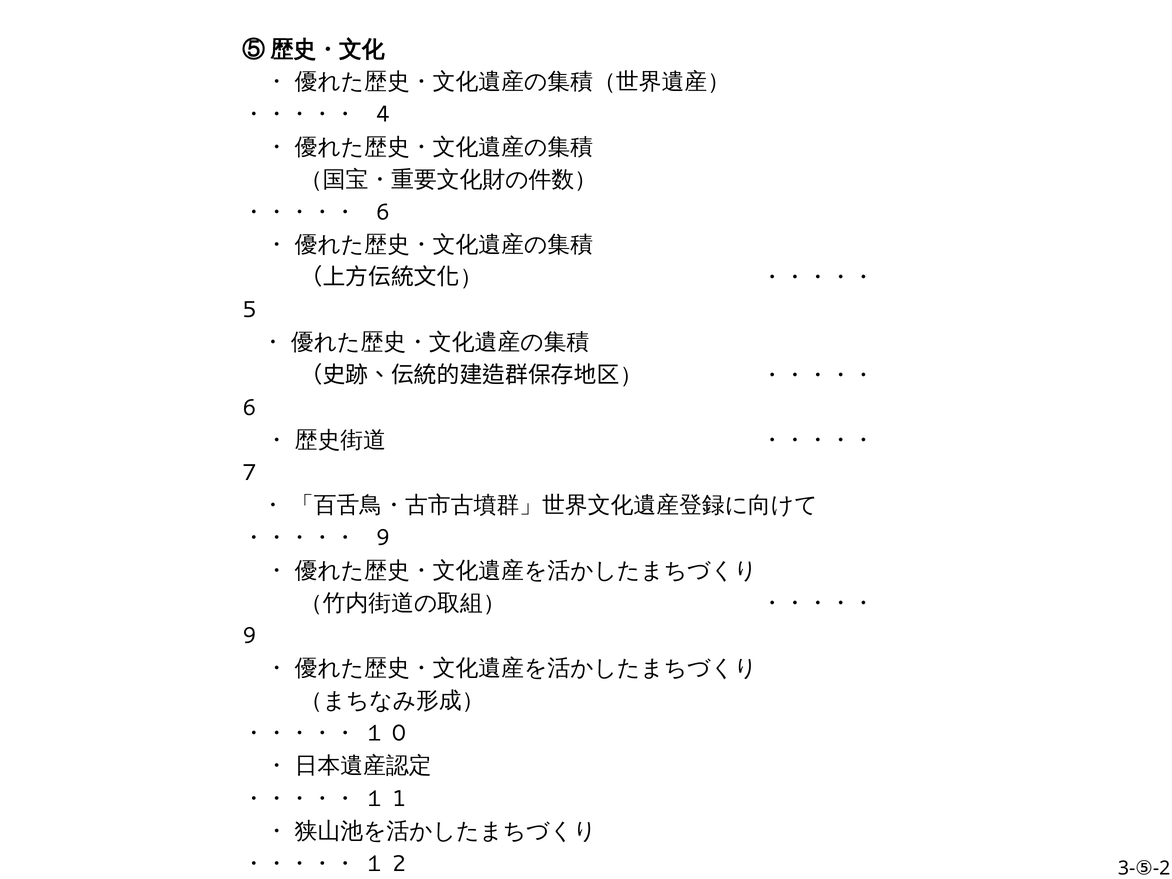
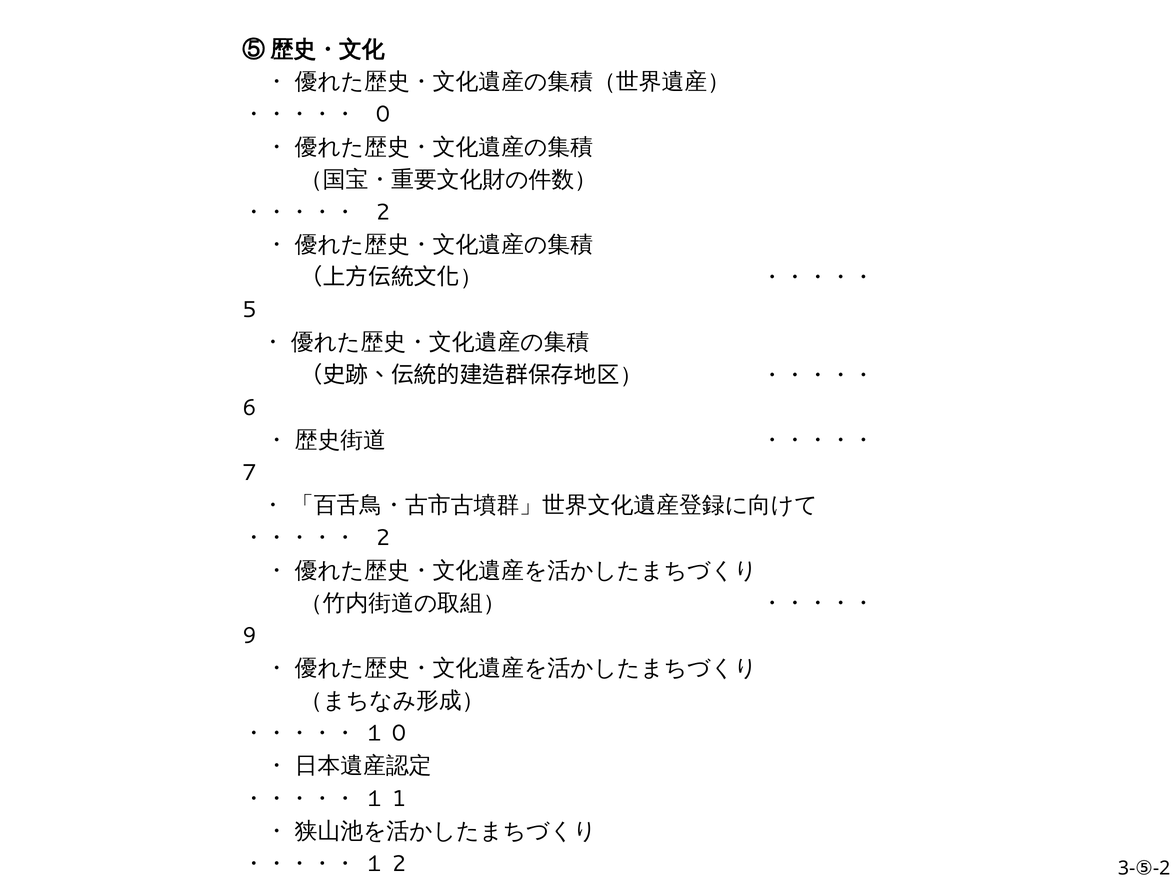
4: 4 -> 0
6 at (383, 212): 6 -> 2
9 at (383, 538): 9 -> 2
